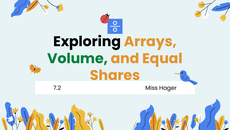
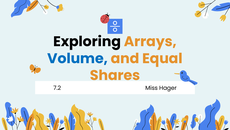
Volume colour: green -> blue
